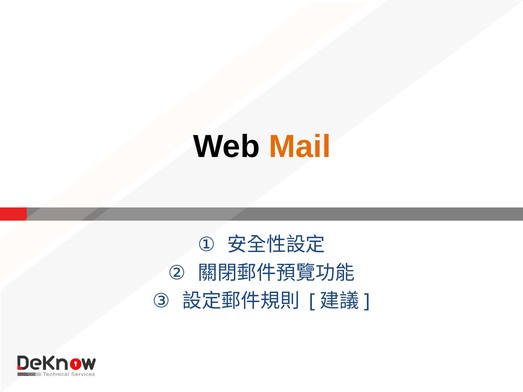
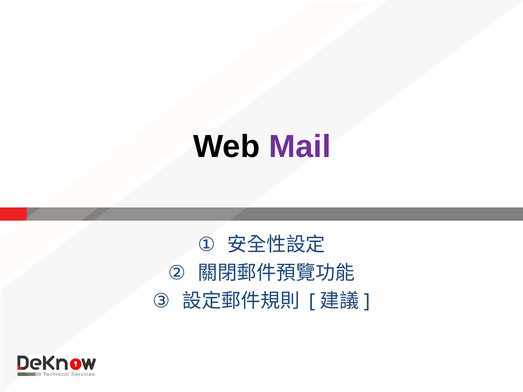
Mail colour: orange -> purple
